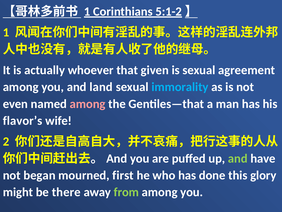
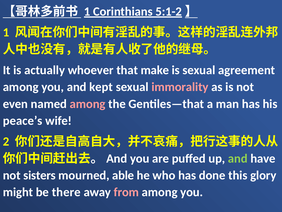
given: given -> make
land: land -> kept
immorality colour: light blue -> pink
flavor’s: flavor’s -> peace’s
began: began -> sisters
first: first -> able
from colour: light green -> pink
